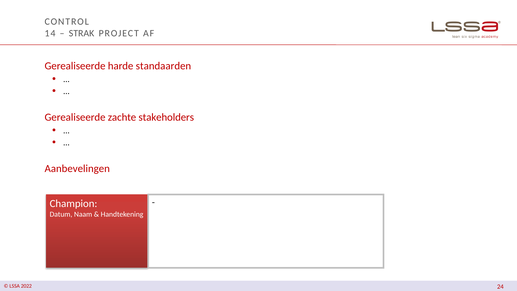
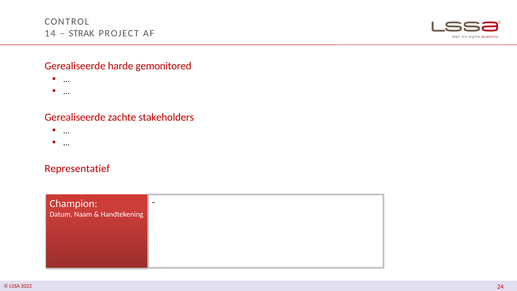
standaarden: standaarden -> gemonitored
Aanbevelingen: Aanbevelingen -> Representatief
